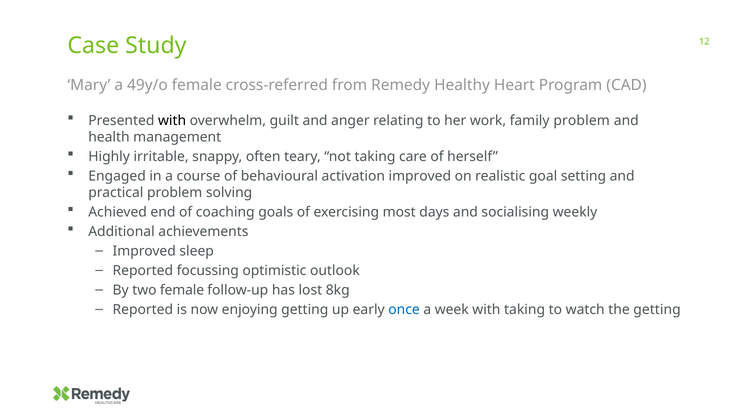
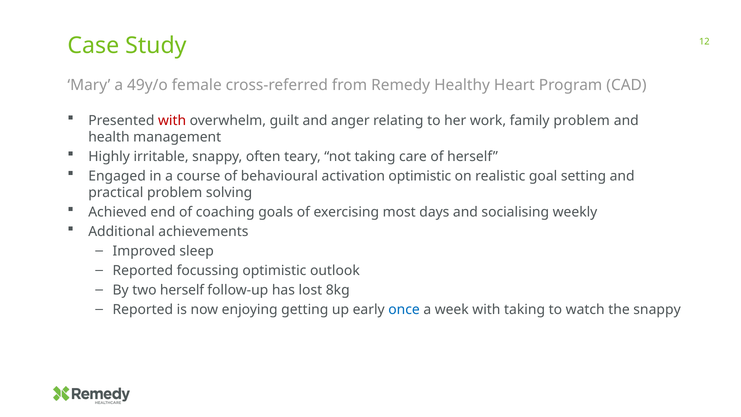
with at (172, 120) colour: black -> red
activation improved: improved -> optimistic
two female: female -> herself
the getting: getting -> snappy
